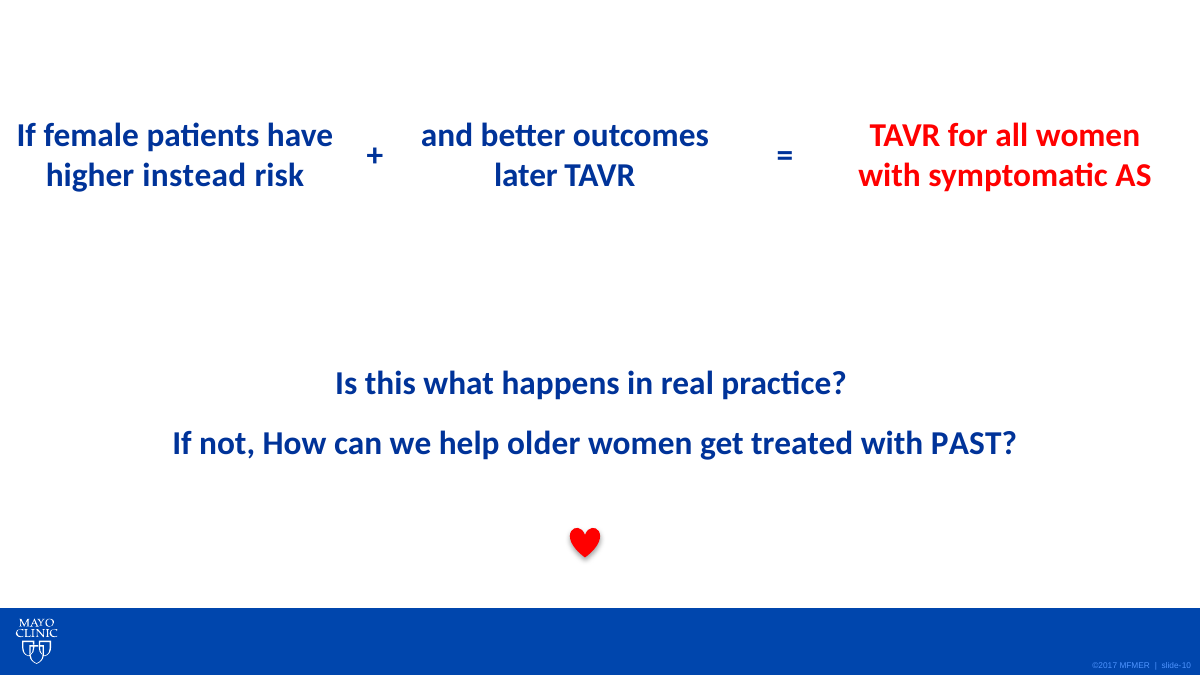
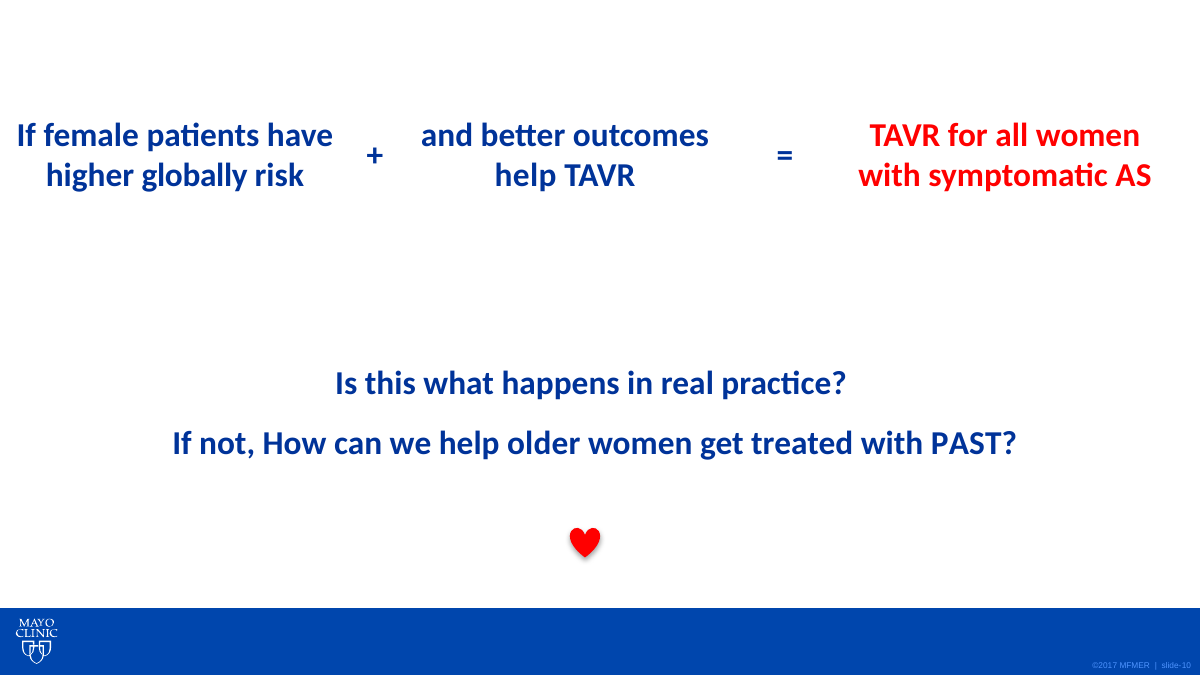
instead: instead -> globally
later at (526, 175): later -> help
